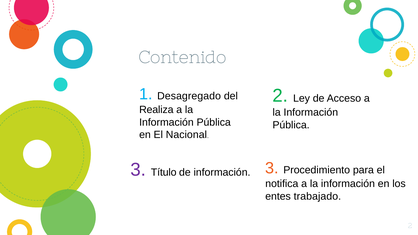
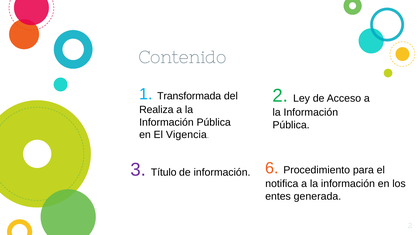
Desagregado: Desagregado -> Transformada
Nacional: Nacional -> Vigencia
información 3: 3 -> 6
trabajado: trabajado -> generada
